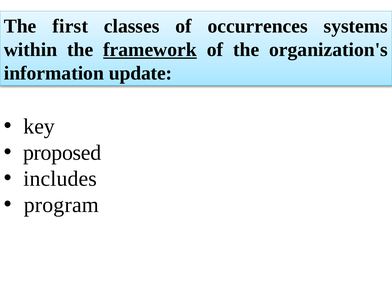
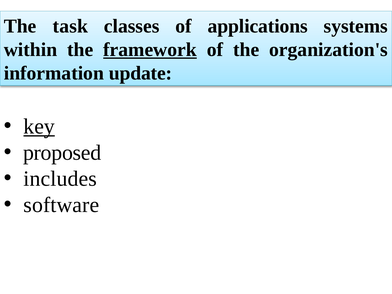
first: first -> task
occurrences: occurrences -> applications
key underline: none -> present
program: program -> software
